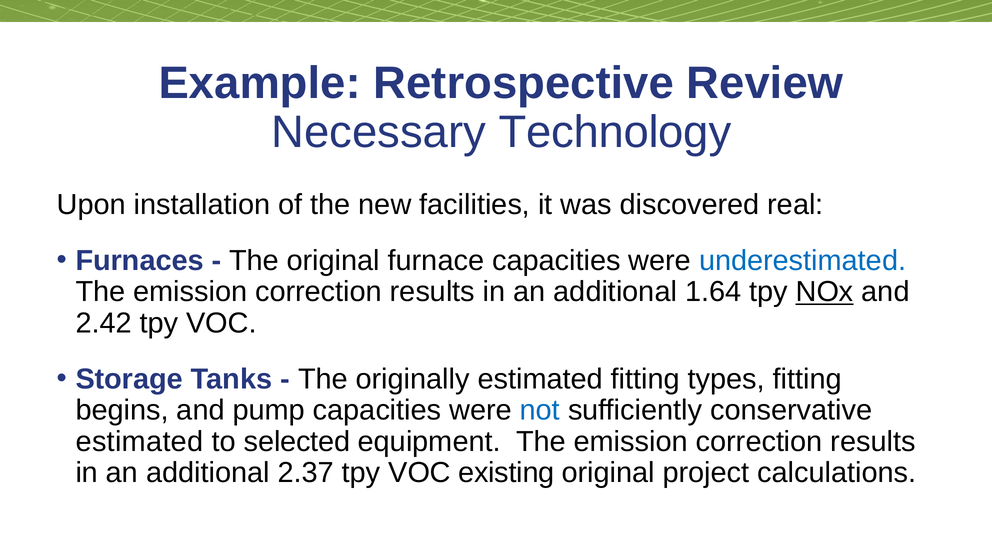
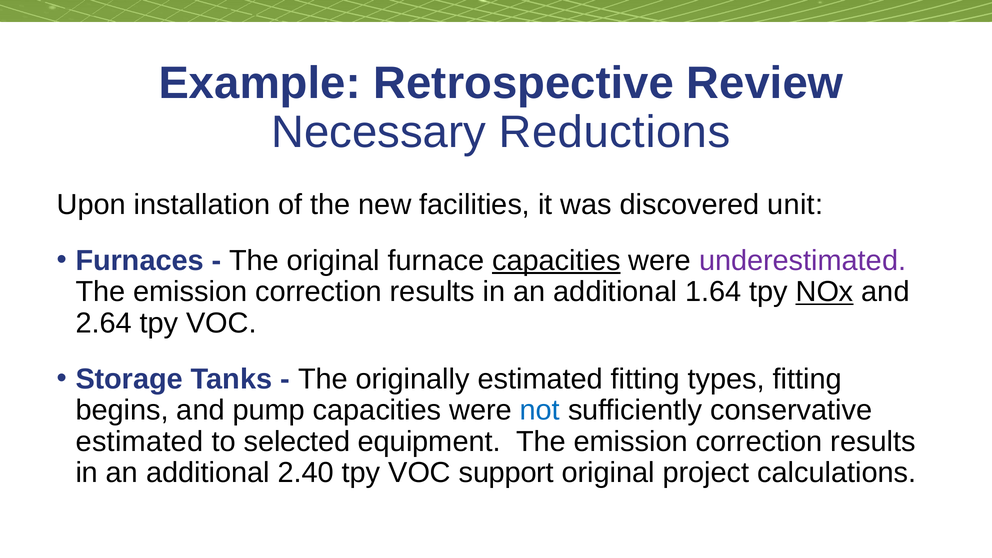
Technology: Technology -> Reductions
real: real -> unit
capacities at (556, 261) underline: none -> present
underestimated colour: blue -> purple
2.42: 2.42 -> 2.64
2.37: 2.37 -> 2.40
existing: existing -> support
